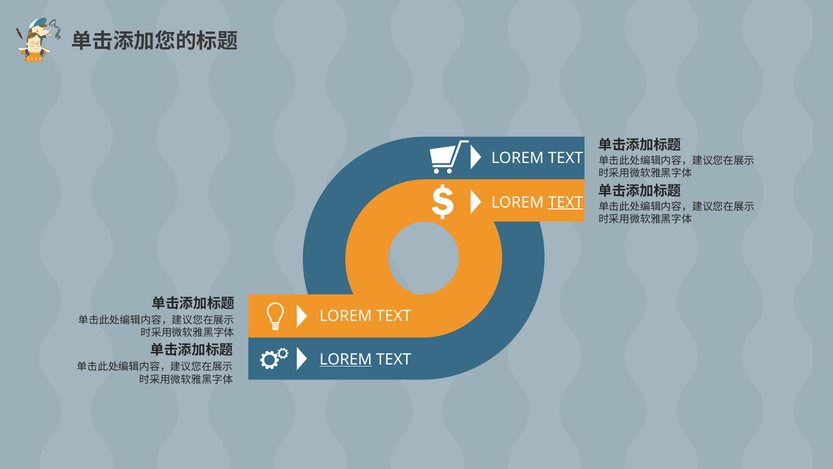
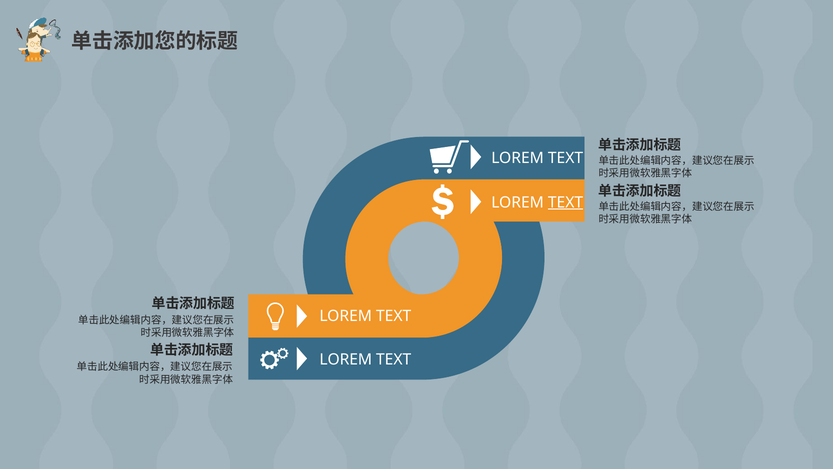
LOREM at (346, 359) underline: present -> none
